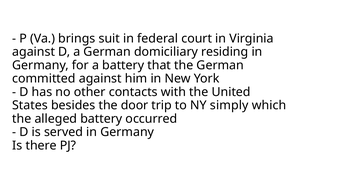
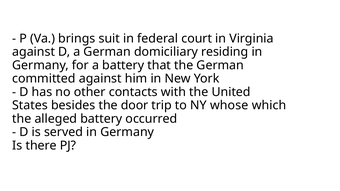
simply: simply -> whose
